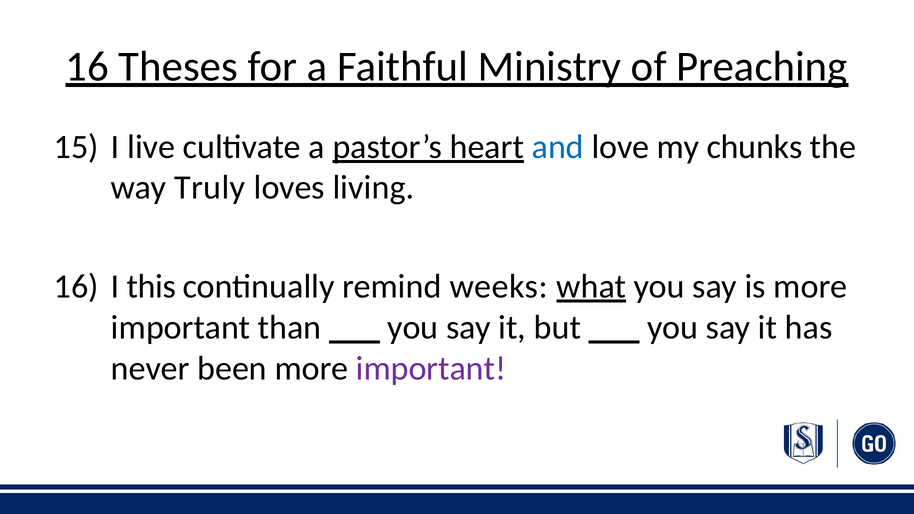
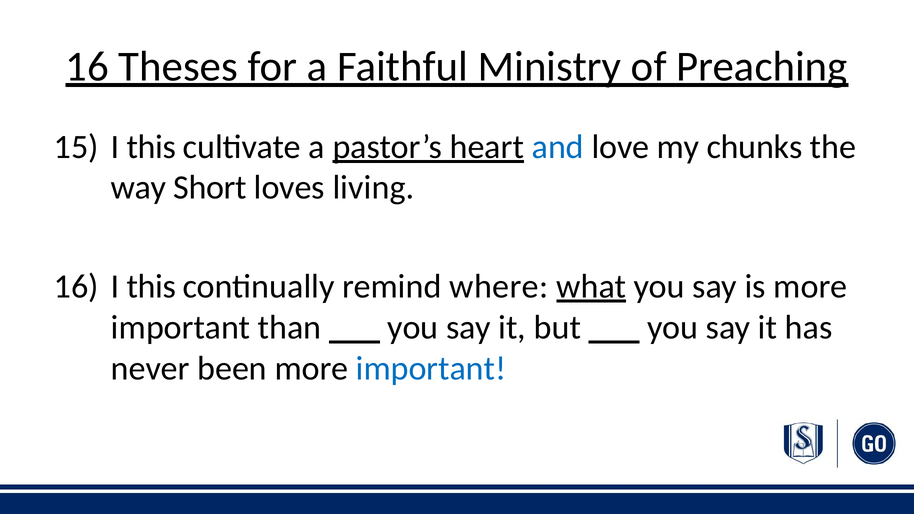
15 I live: live -> this
Truly: Truly -> Short
weeks: weeks -> where
important at (431, 368) colour: purple -> blue
